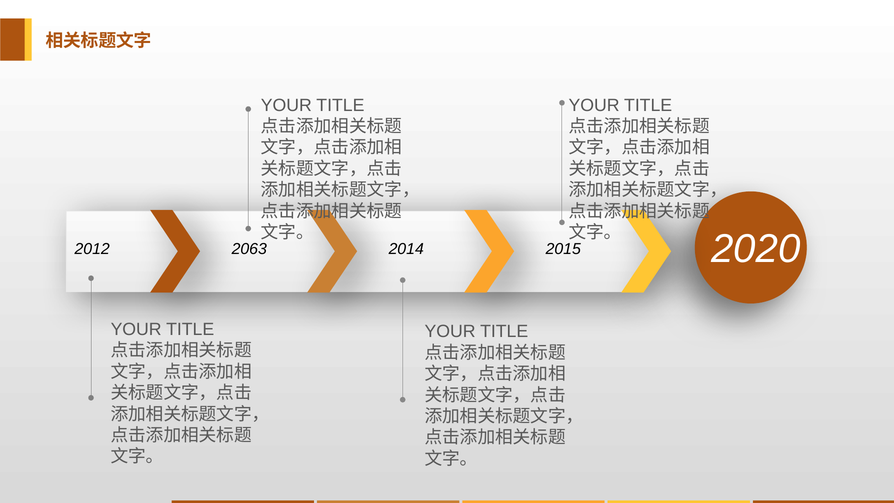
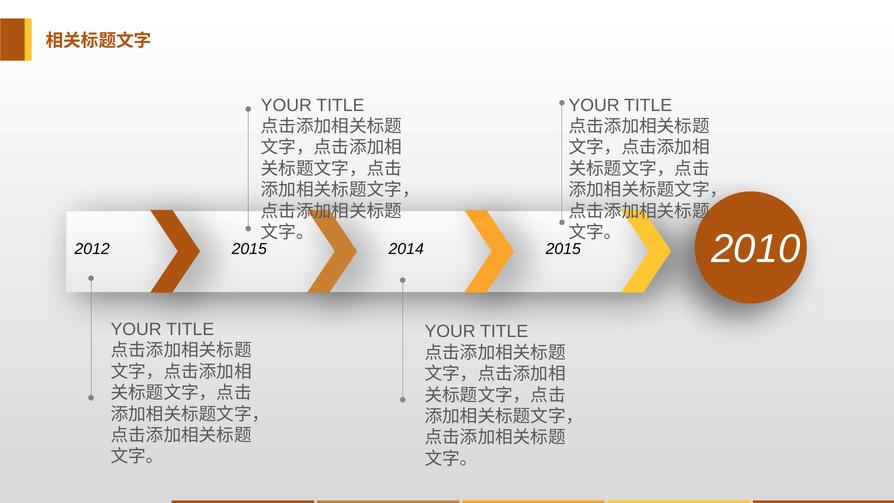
2020: 2020 -> 2010
2012 2063: 2063 -> 2015
